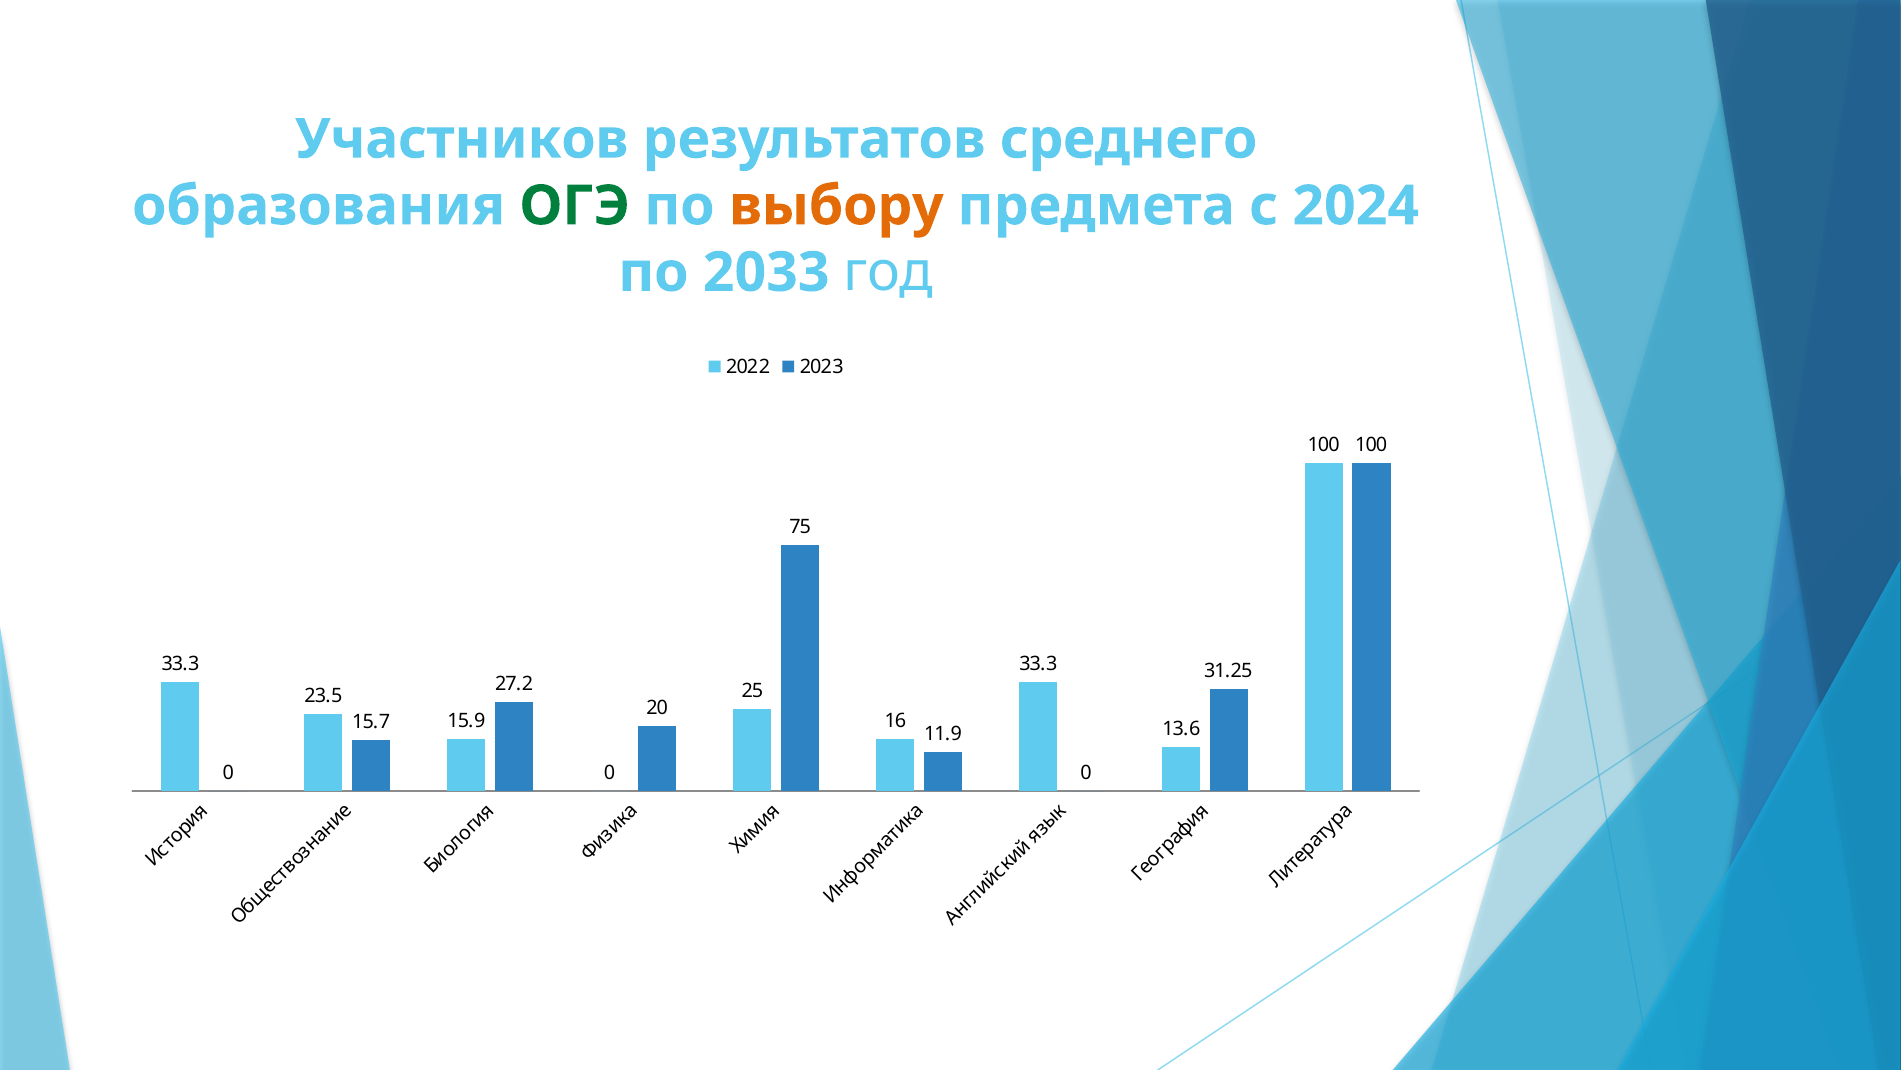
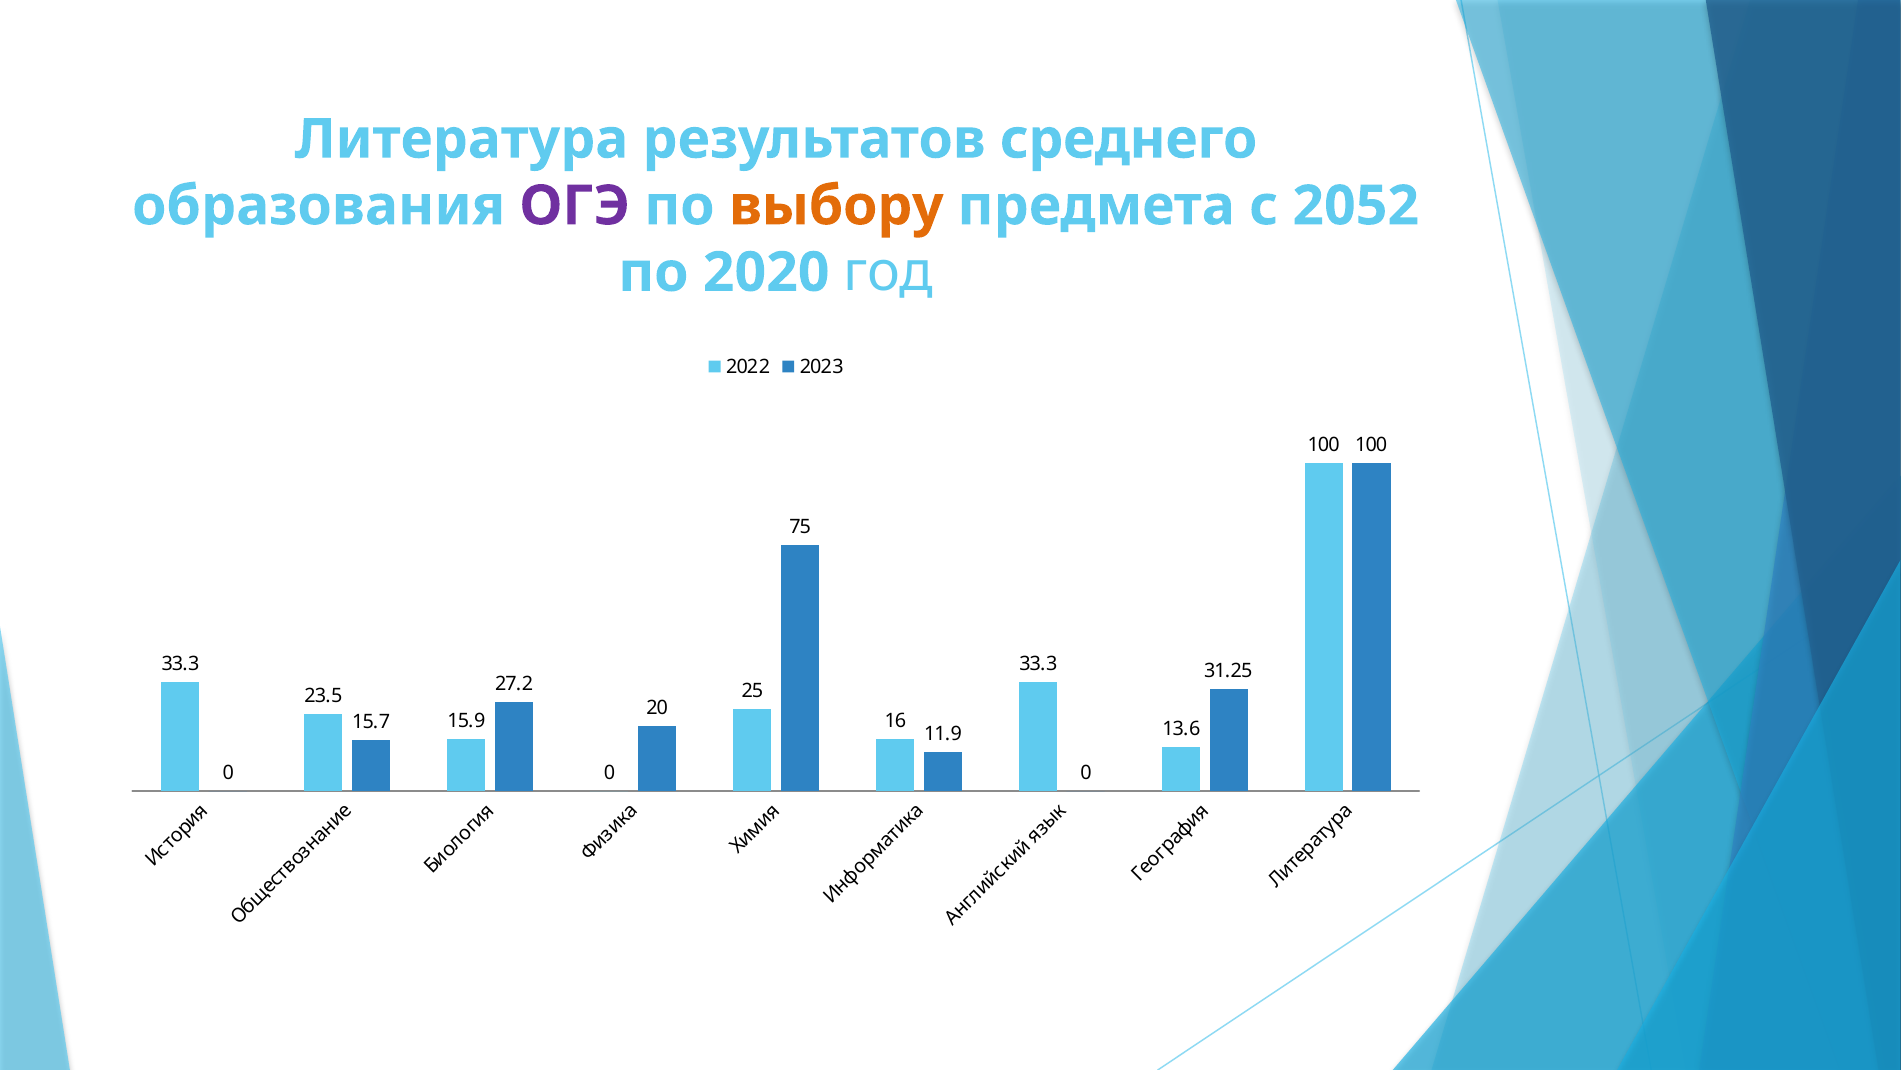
Участников: Участников -> Литература
ОГЭ colour: green -> purple
2024: 2024 -> 2052
2033: 2033 -> 2020
